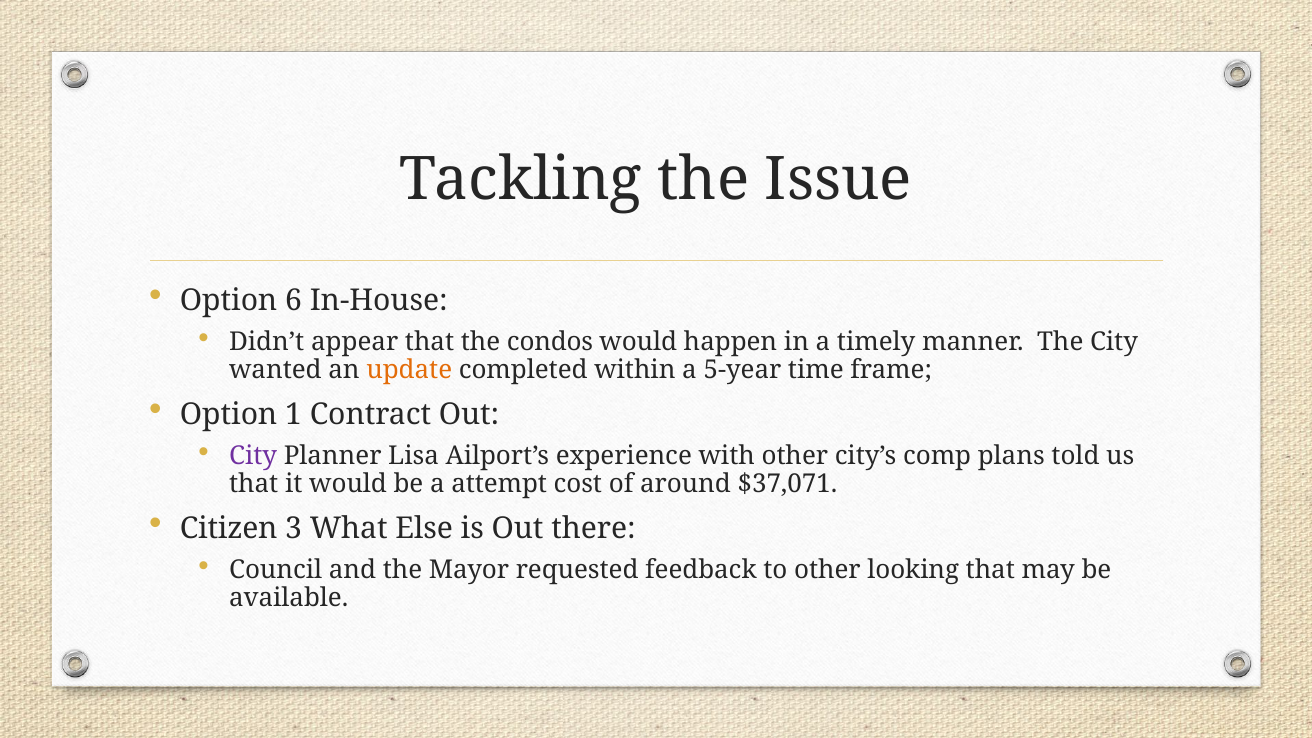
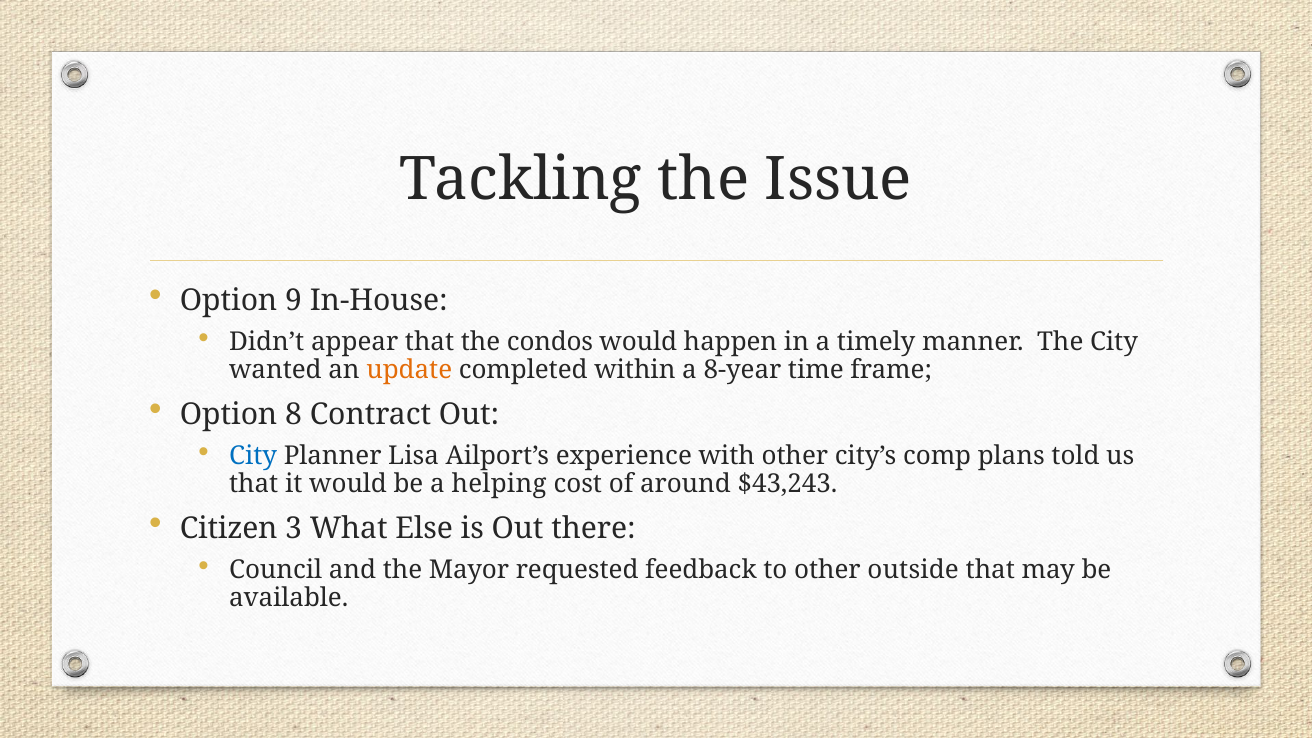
6: 6 -> 9
5-year: 5-year -> 8-year
1: 1 -> 8
City at (253, 456) colour: purple -> blue
attempt: attempt -> helping
$37,071: $37,071 -> $43,243
looking: looking -> outside
